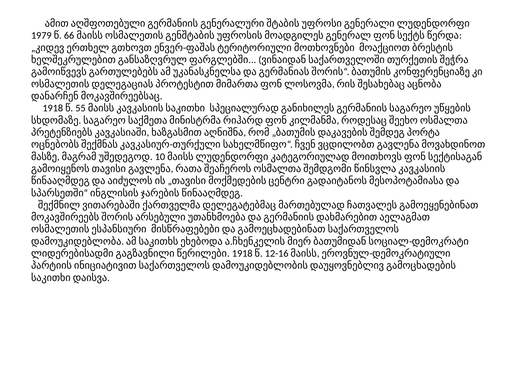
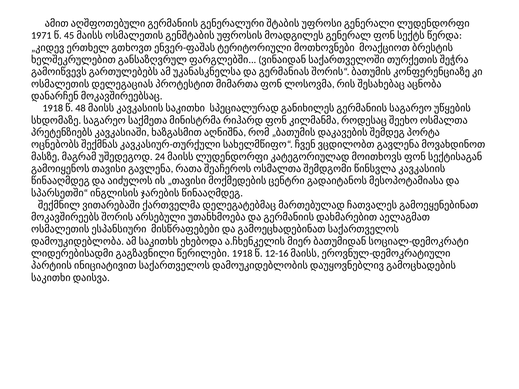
1979: 1979 -> 1971
66: 66 -> 45
55: 55 -> 48
10: 10 -> 24
